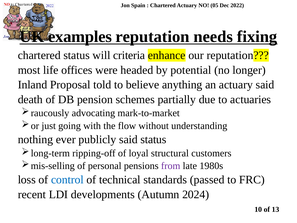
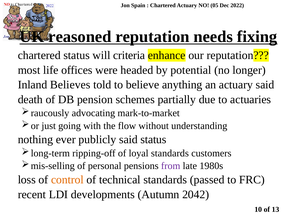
examples: examples -> reasoned
Proposal: Proposal -> Believes
loyal structural: structural -> standards
control colour: blue -> orange
2024: 2024 -> 2042
